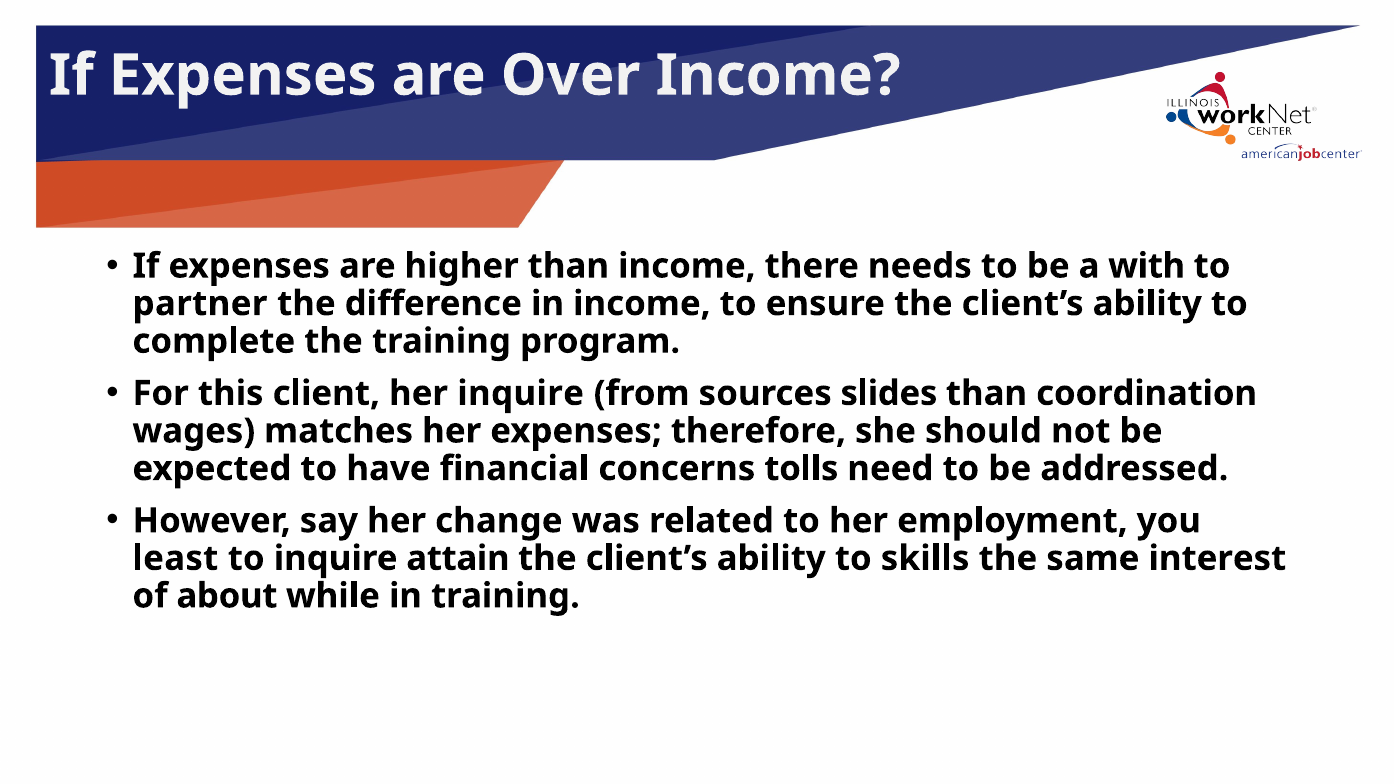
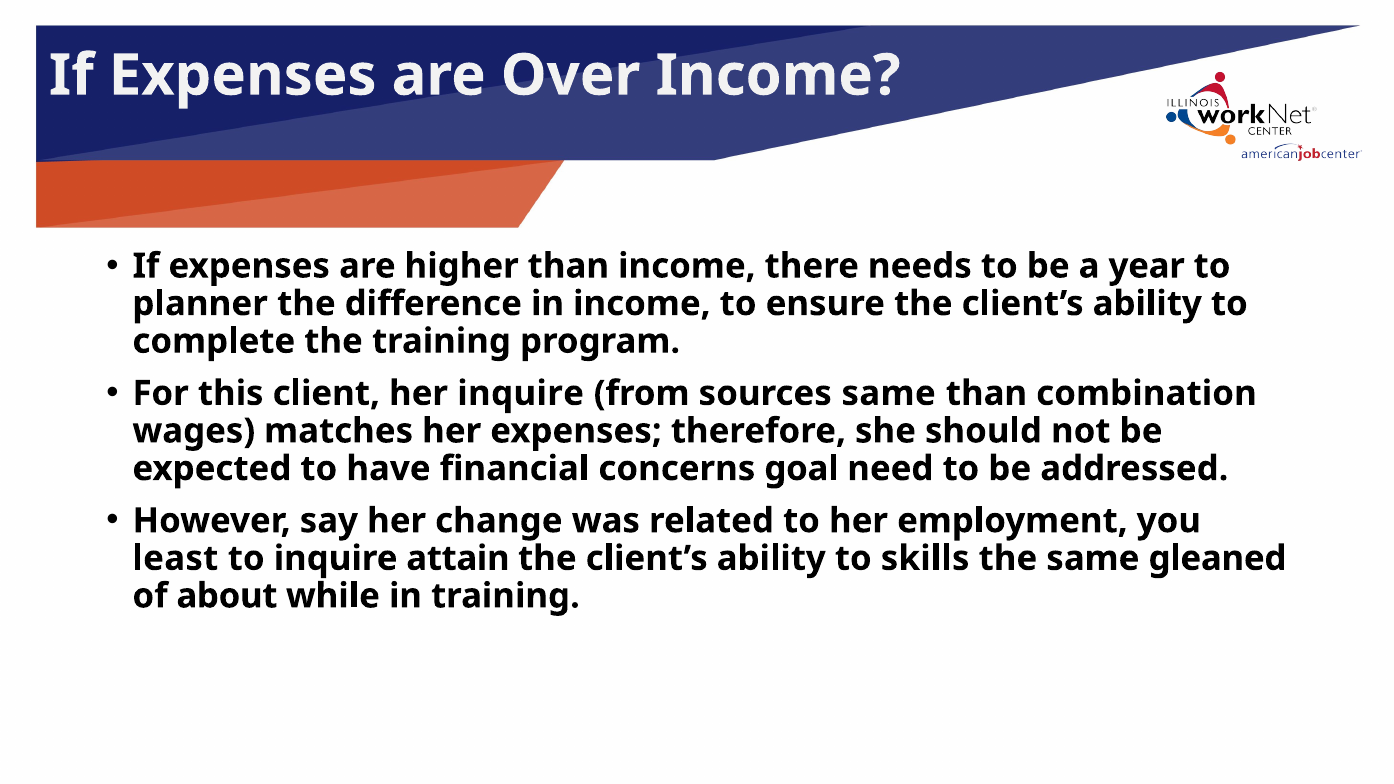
with: with -> year
partner: partner -> planner
sources slides: slides -> same
coordination: coordination -> combination
tolls: tolls -> goal
interest: interest -> gleaned
